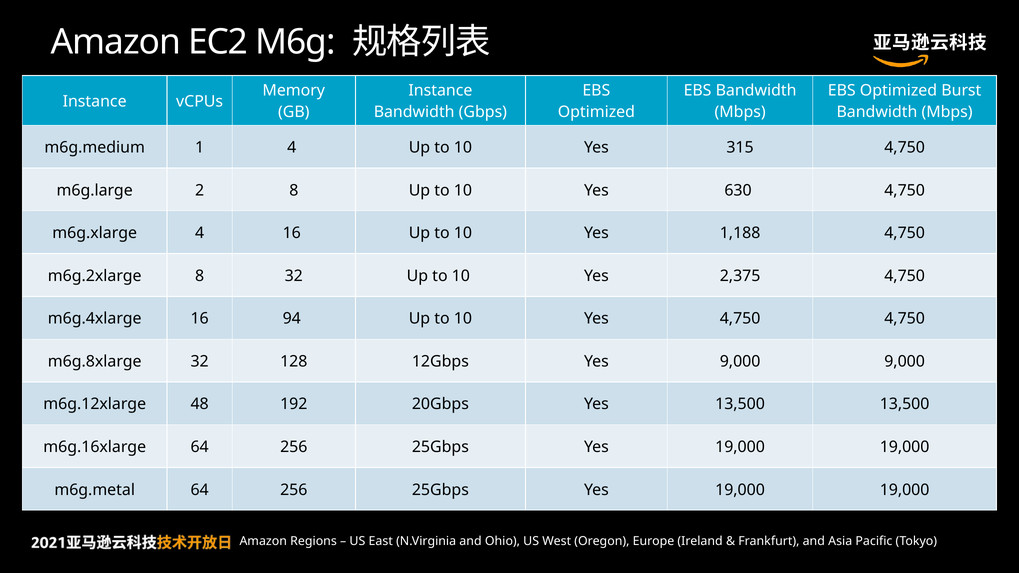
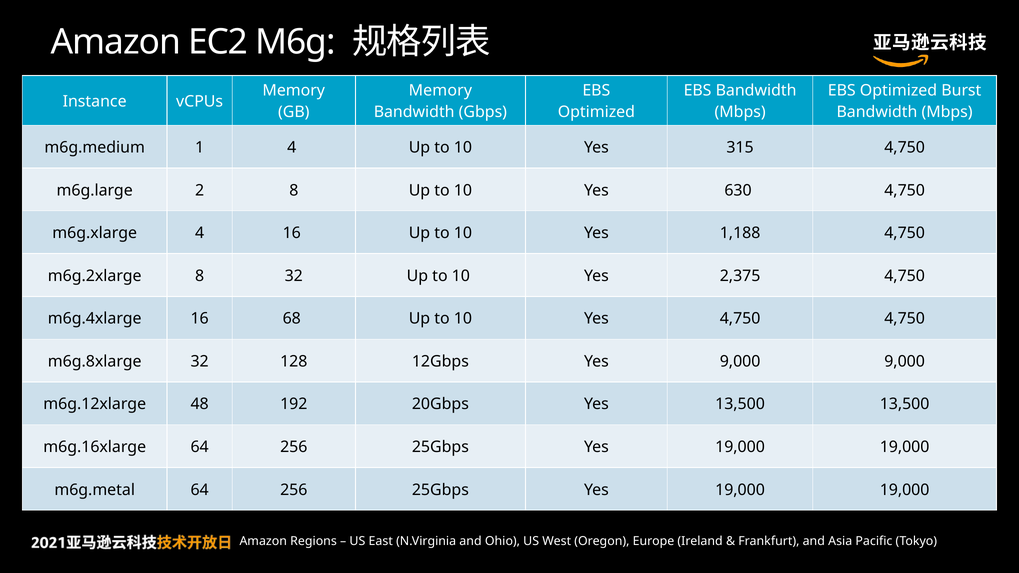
Instance at (440, 90): Instance -> Memory
94: 94 -> 68
